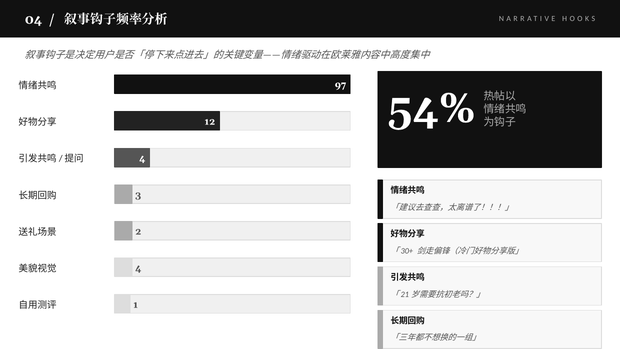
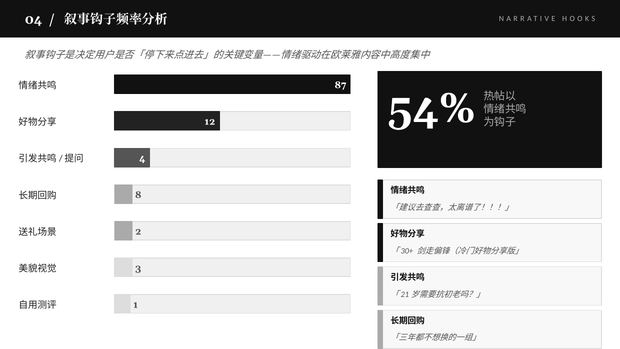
97: 97 -> 87
3: 3 -> 8
4 at (138, 268): 4 -> 3
